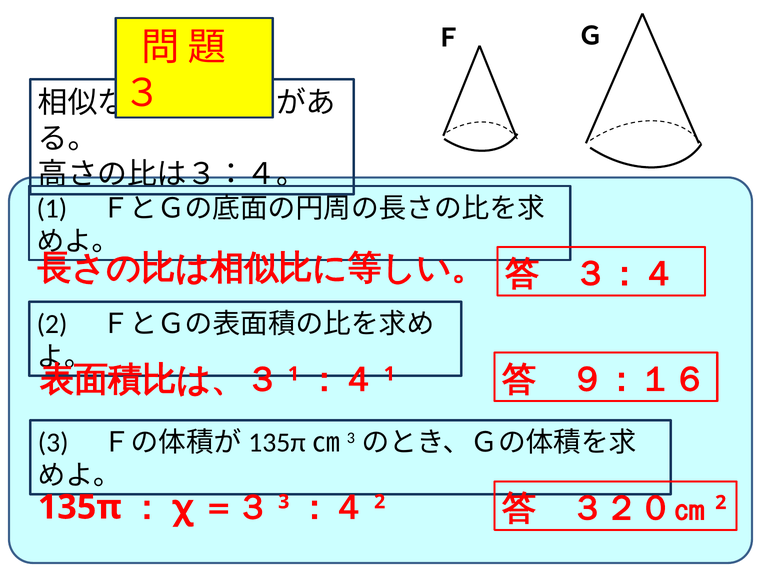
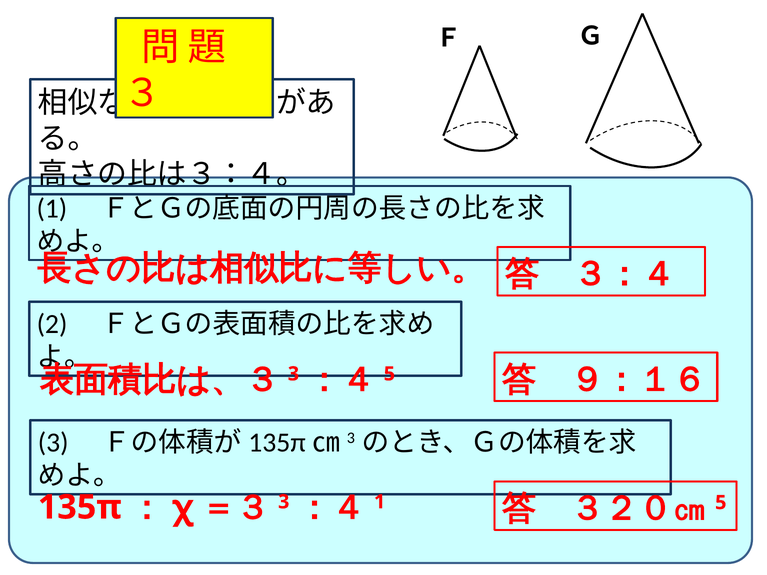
1 at (294, 374): 1 -> 3
1 at (389, 374): 1 -> 5
2 at (380, 502): 2 -> 1
2 at (721, 503): 2 -> 5
